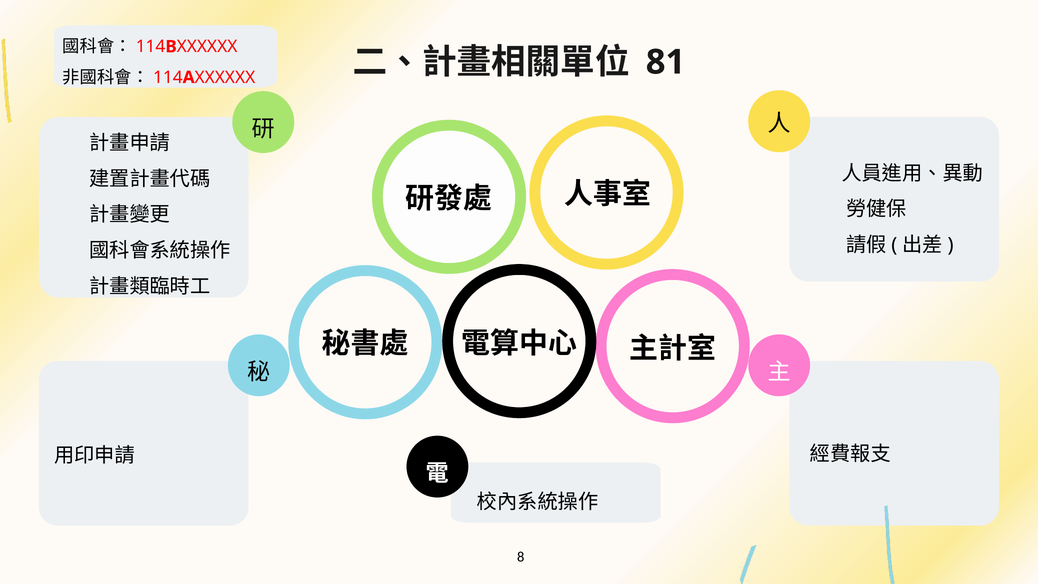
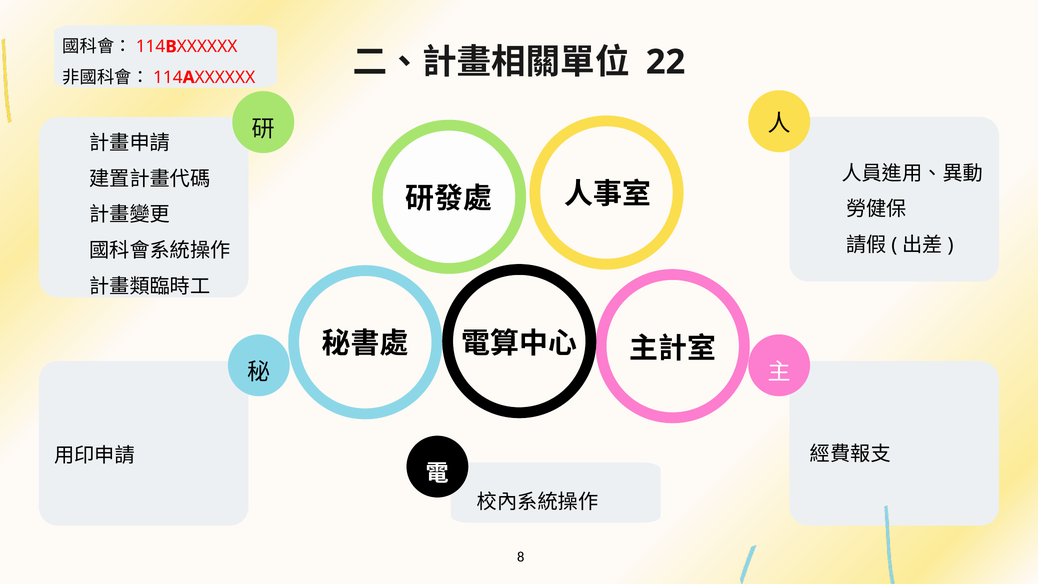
81: 81 -> 22
